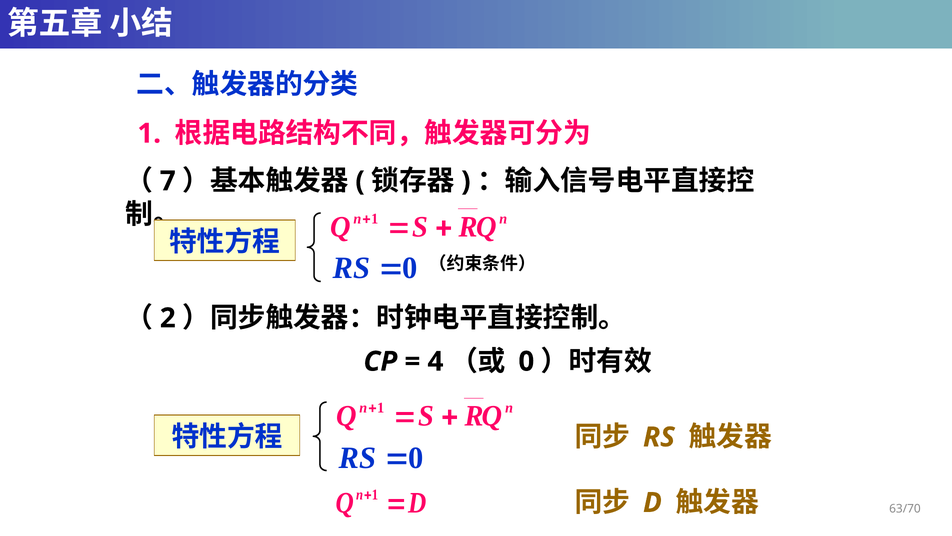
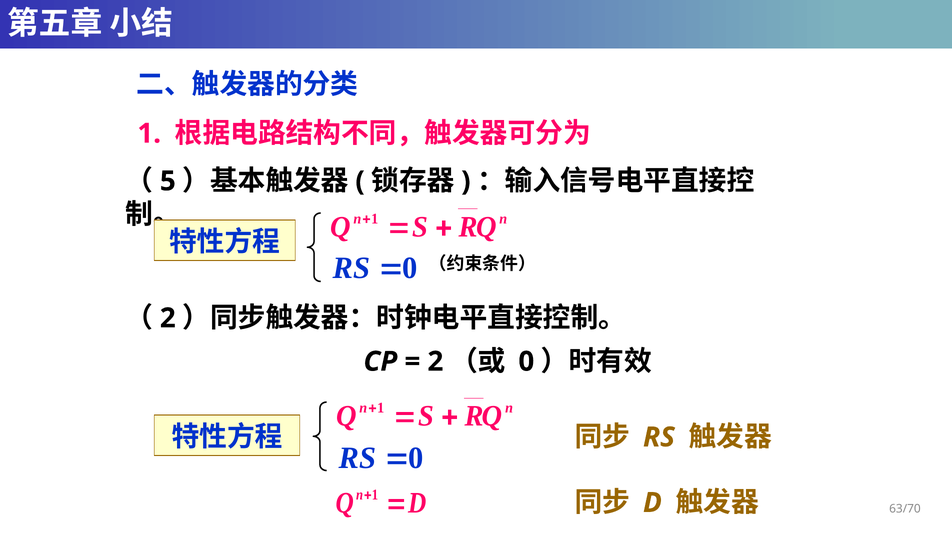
7: 7 -> 5
4 at (435, 361): 4 -> 2
